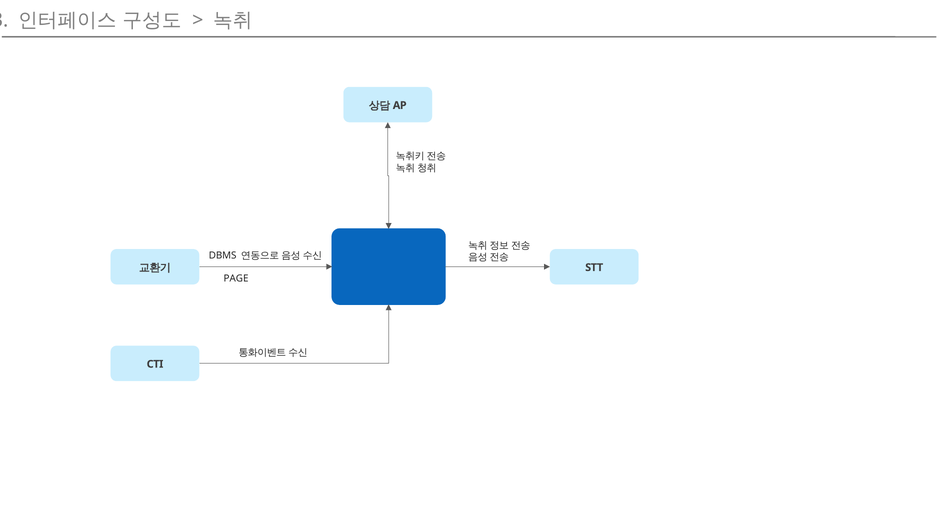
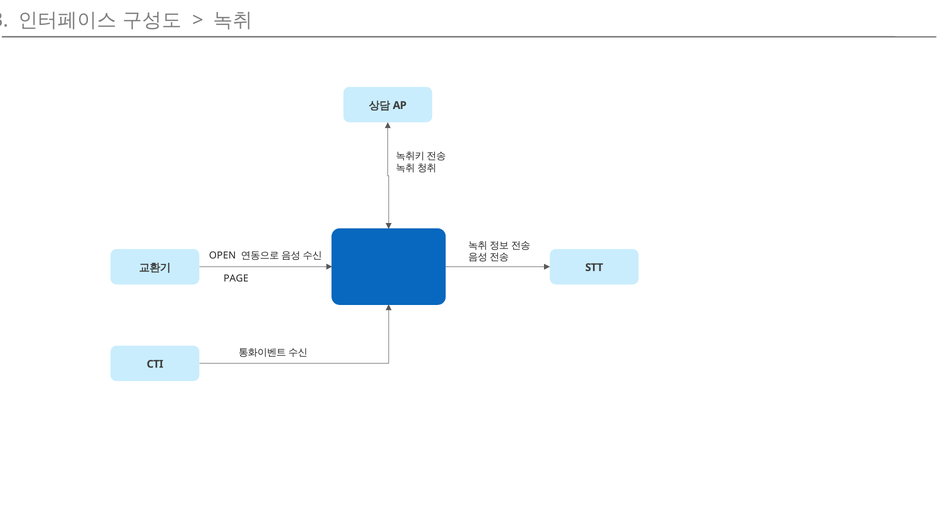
DBMS: DBMS -> OPEN
